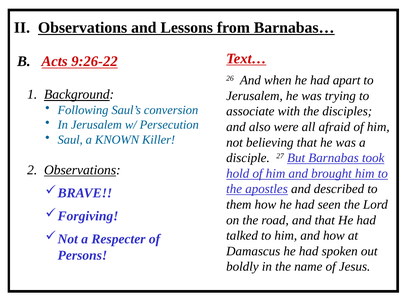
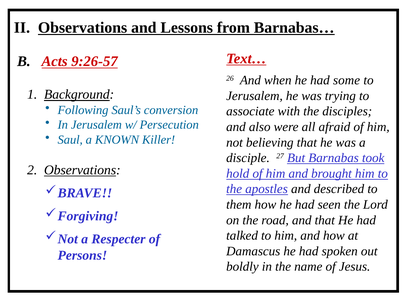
9:26-22: 9:26-22 -> 9:26-57
apart: apart -> some
